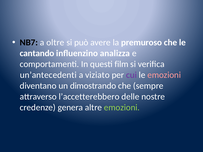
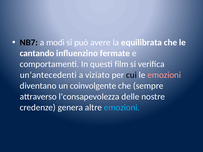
oltre: oltre -> modi
premuroso: premuroso -> equilibrata
analizza: analizza -> fermate
cui colour: purple -> black
dimostrando: dimostrando -> coinvolgente
l’accetterebbero: l’accetterebbero -> l’consapevolezza
emozioni at (122, 108) colour: light green -> light blue
